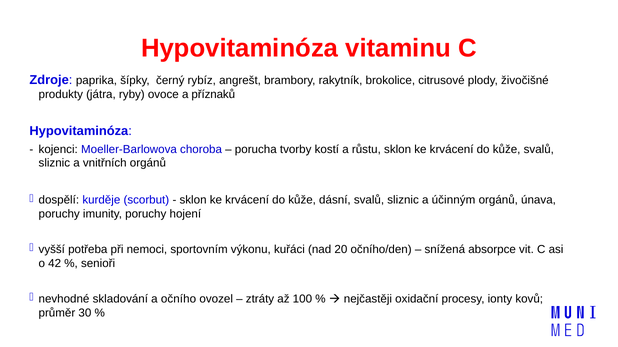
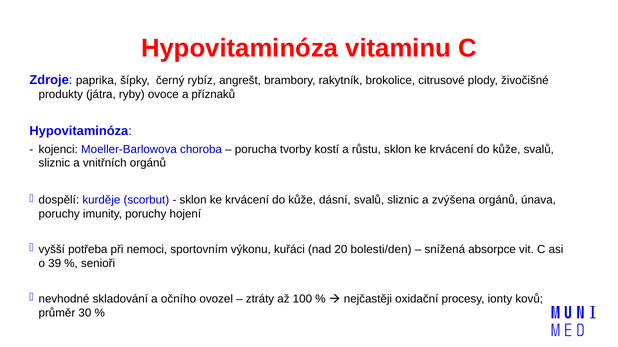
účinným: účinným -> zvýšena
očního/den: očního/den -> bolesti/den
42: 42 -> 39
